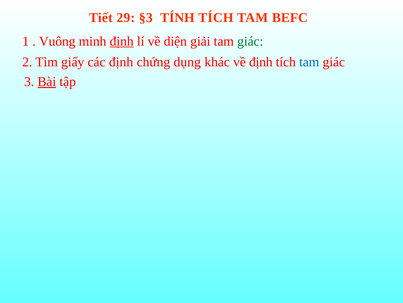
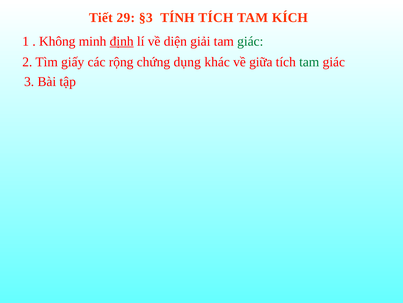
BEFC: BEFC -> KÍCH
Vuông: Vuông -> Không
các định: định -> rộng
về định: định -> giữa
tam at (309, 62) colour: blue -> green
Bài underline: present -> none
